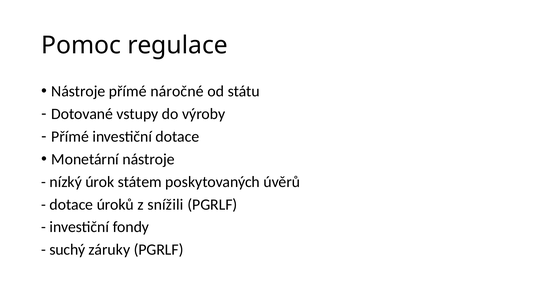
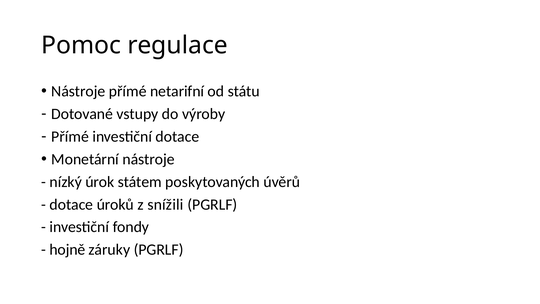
náročné: náročné -> netarifní
suchý: suchý -> hojně
